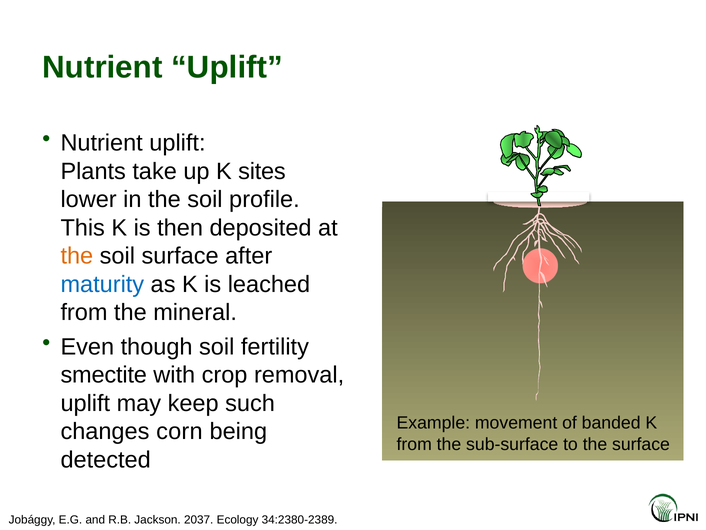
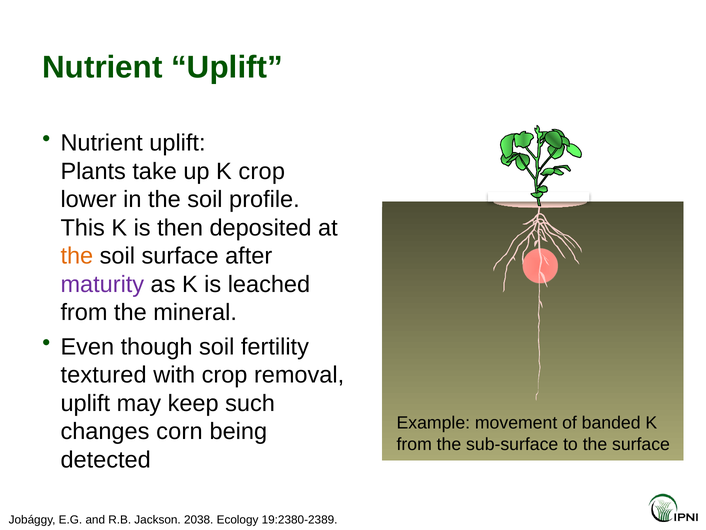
K sites: sites -> crop
maturity colour: blue -> purple
smectite: smectite -> textured
2037: 2037 -> 2038
34:2380-2389: 34:2380-2389 -> 19:2380-2389
